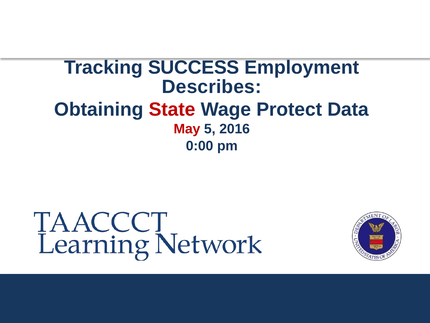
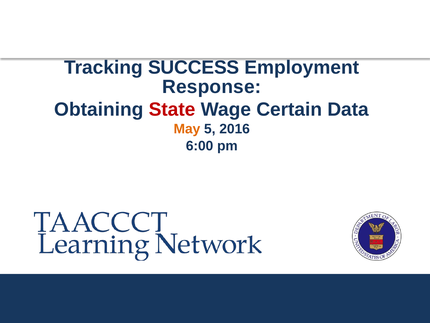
Describes: Describes -> Response
Protect: Protect -> Certain
May colour: red -> orange
0:00: 0:00 -> 6:00
